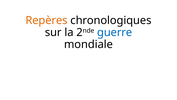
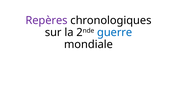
Repères colour: orange -> purple
